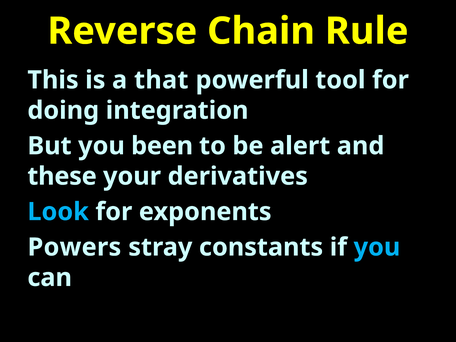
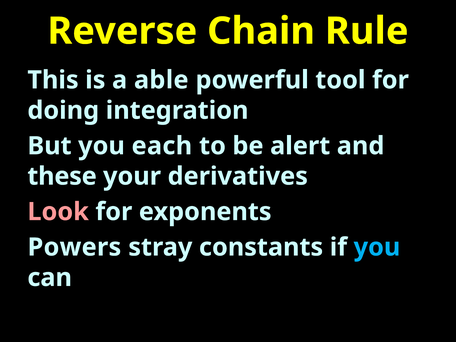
that: that -> able
been: been -> each
Look colour: light blue -> pink
